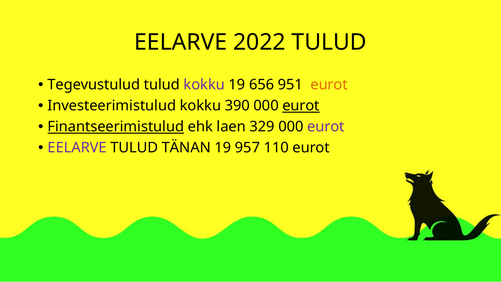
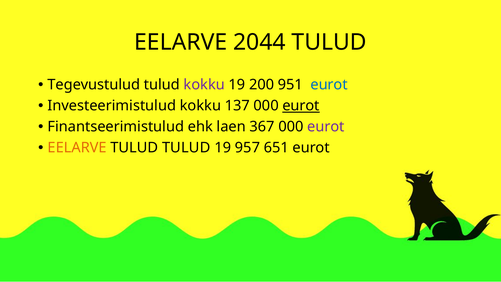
2022: 2022 -> 2044
656: 656 -> 200
eurot at (329, 85) colour: orange -> blue
390: 390 -> 137
Finantseerimistulud underline: present -> none
329: 329 -> 367
EELARVE at (77, 148) colour: purple -> orange
TULUD TÄNAN: TÄNAN -> TULUD
110: 110 -> 651
